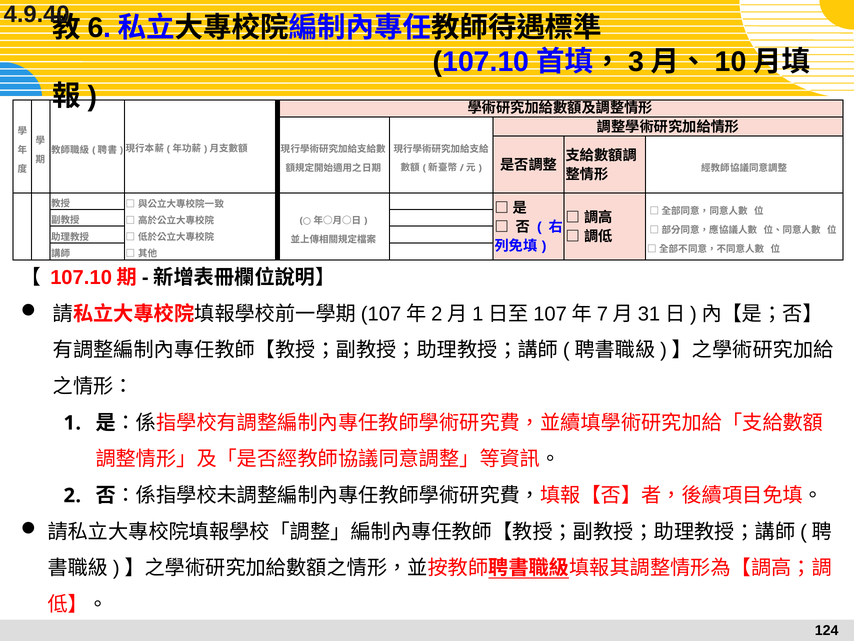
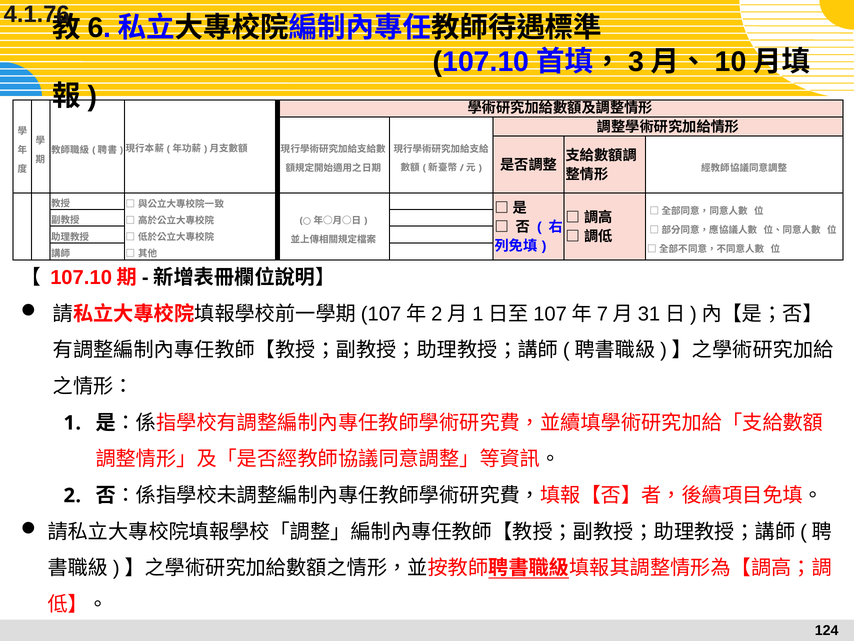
4.9.40: 4.9.40 -> 4.1.76
